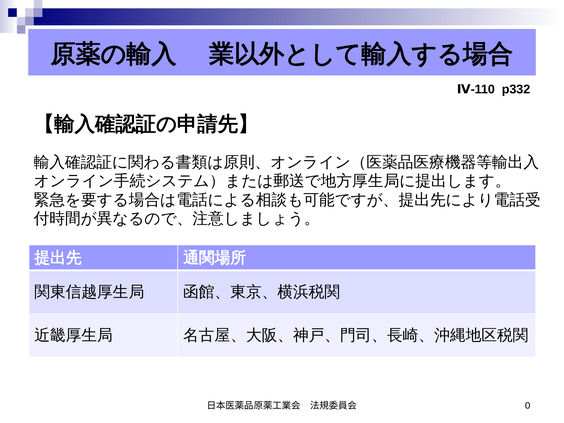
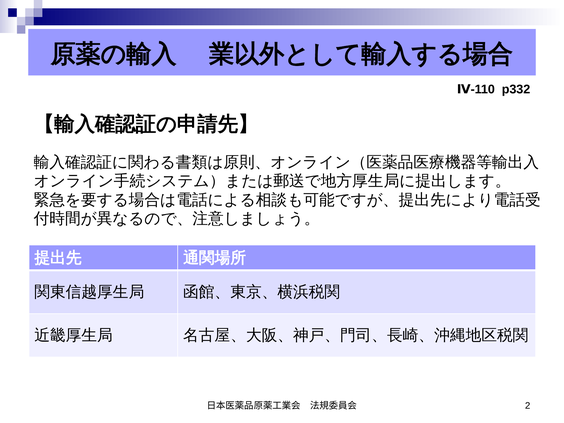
0: 0 -> 2
